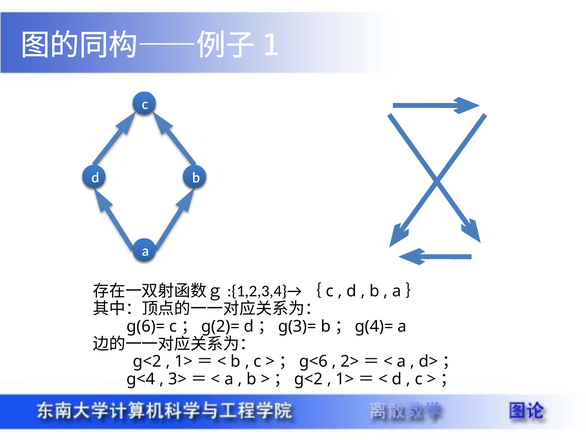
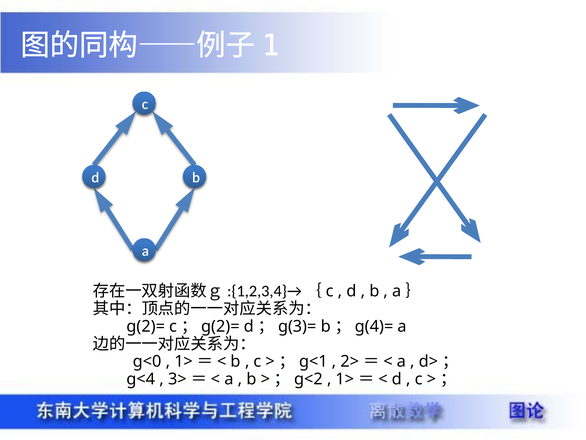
g(6)= at (146, 326): g(6)= -> g(2)=
g<2 at (147, 361): g<2 -> g<0
g<6: g<6 -> g<1
